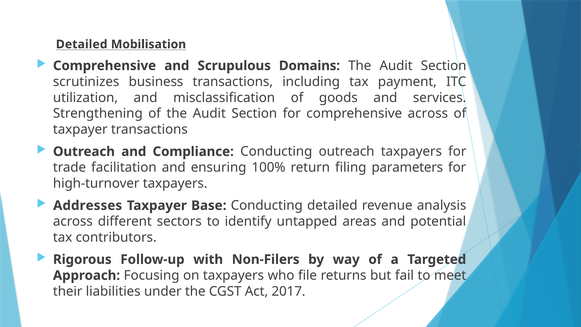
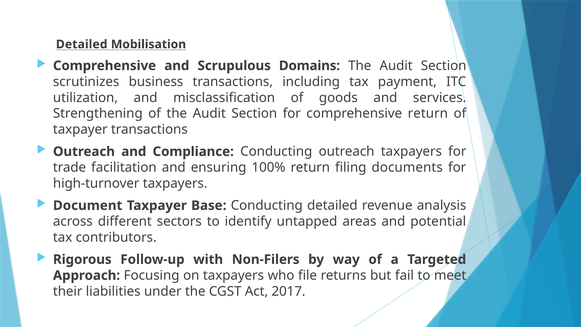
comprehensive across: across -> return
parameters: parameters -> documents
Addresses: Addresses -> Document
